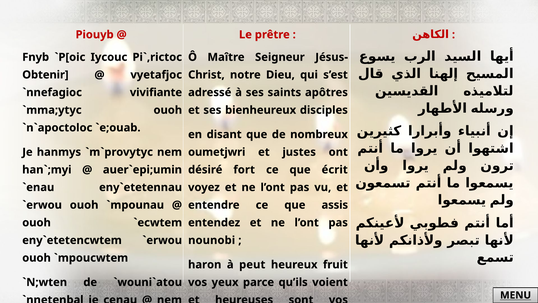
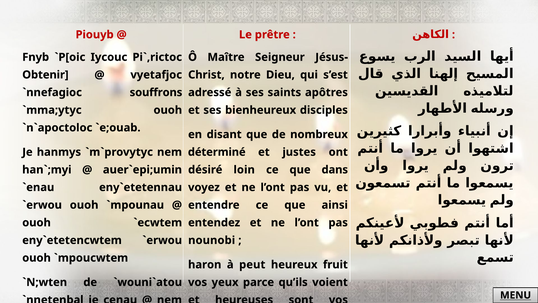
vivifiante: vivifiante -> souffrons
oumetjwri: oumetjwri -> déterminé
fort: fort -> loin
écrit: écrit -> dans
assis: assis -> ainsi
